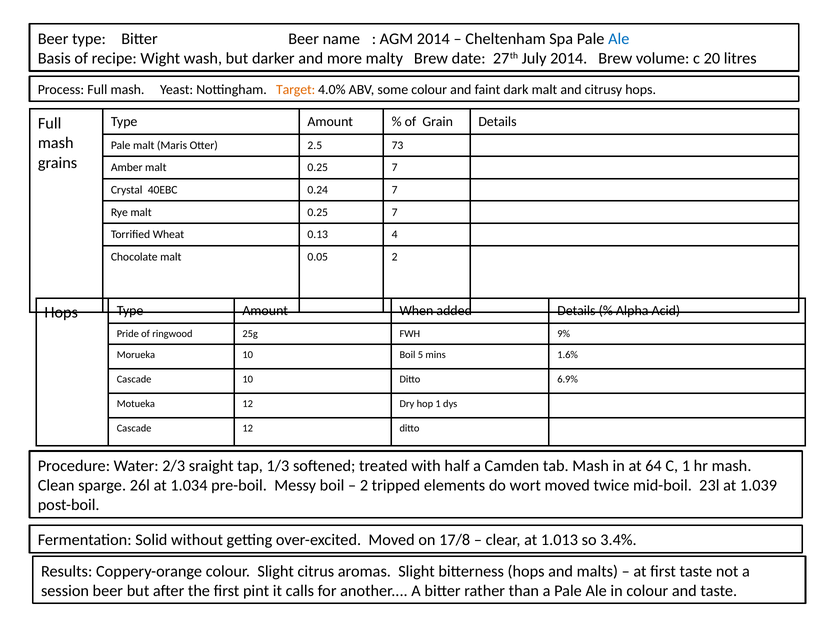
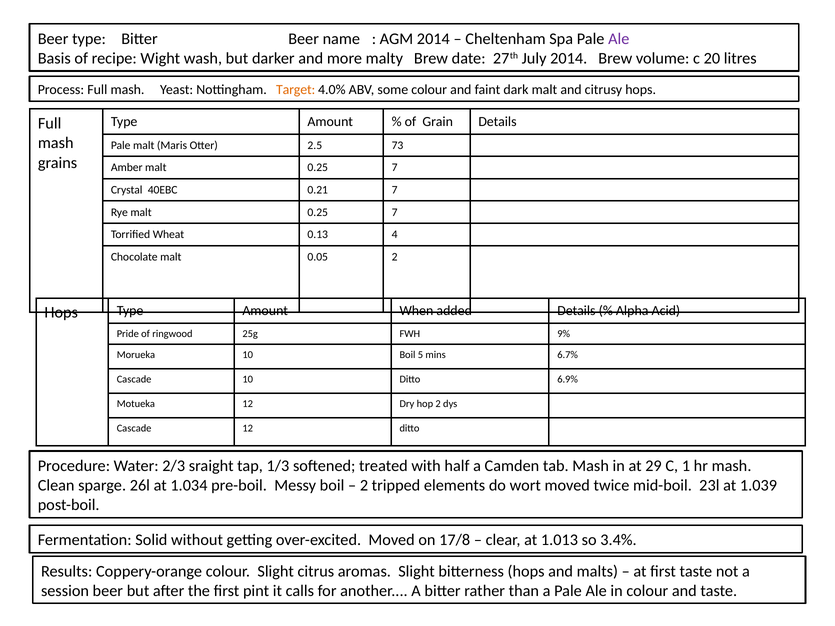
Ale at (619, 39) colour: blue -> purple
0.24: 0.24 -> 0.21
1.6%: 1.6% -> 6.7%
hop 1: 1 -> 2
64: 64 -> 29
